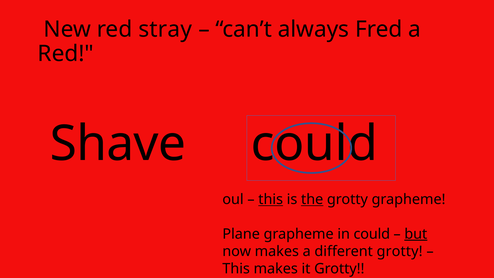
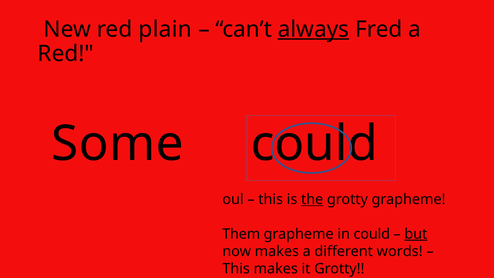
stray: stray -> plain
always underline: none -> present
Shave: Shave -> Some
this at (271, 199) underline: present -> none
Plane: Plane -> Them
different grotty: grotty -> words
